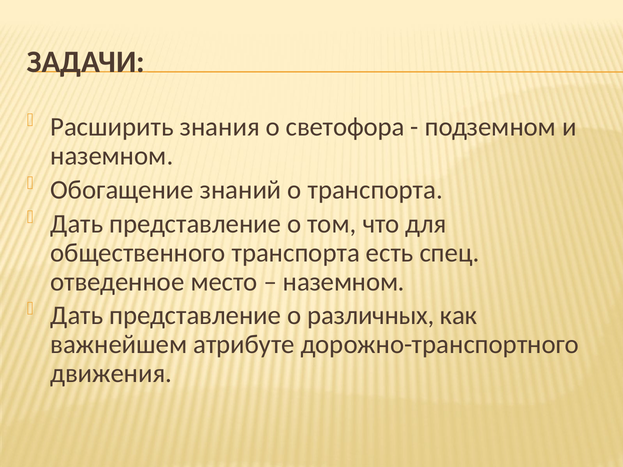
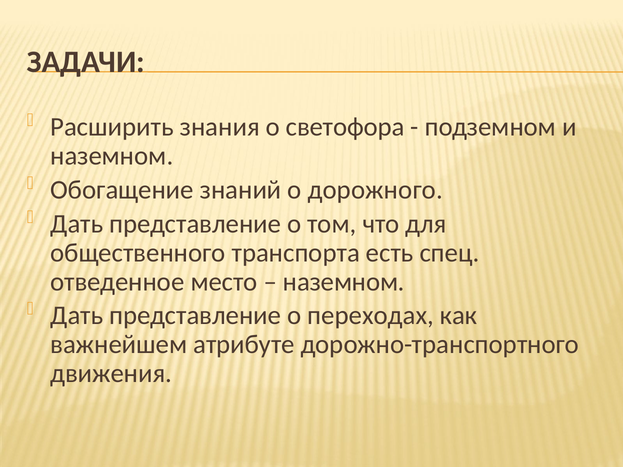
о транспорта: транспорта -> дорожного
различных: различных -> переходах
